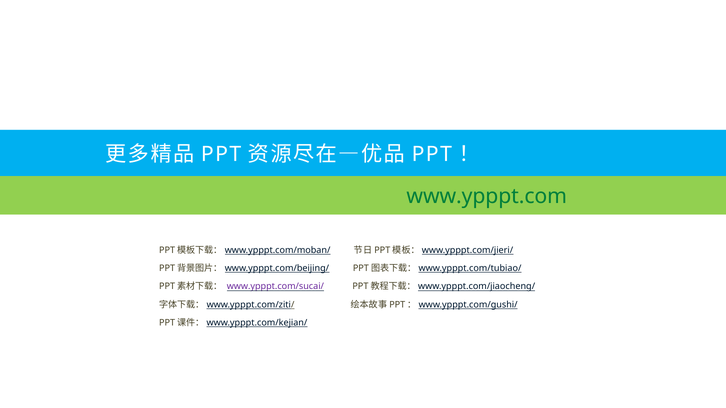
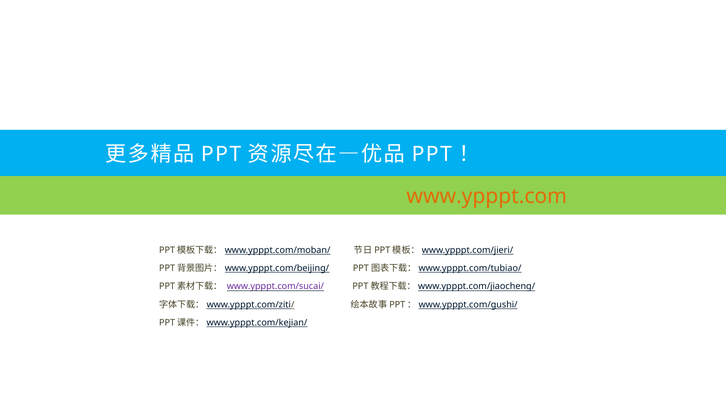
www.ypppt.com colour: green -> orange
